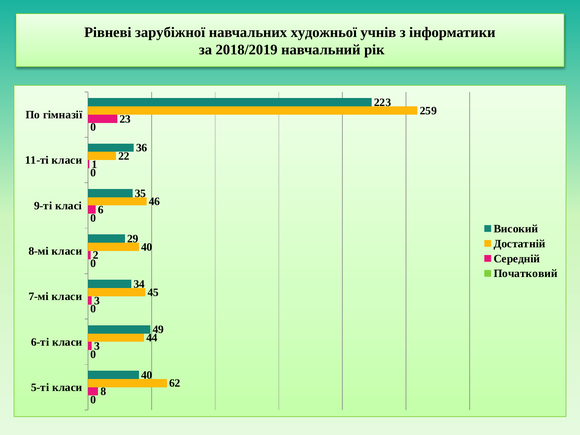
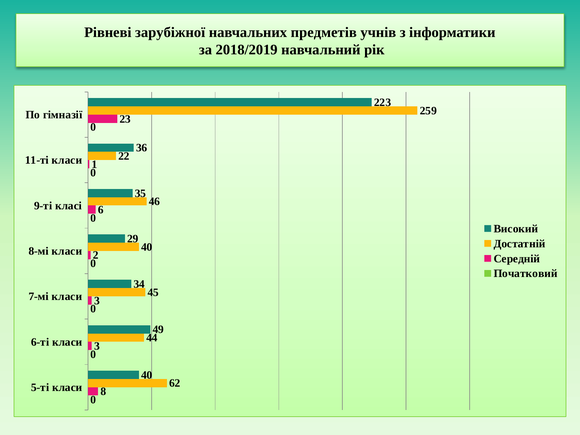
художньої: художньої -> предметів
